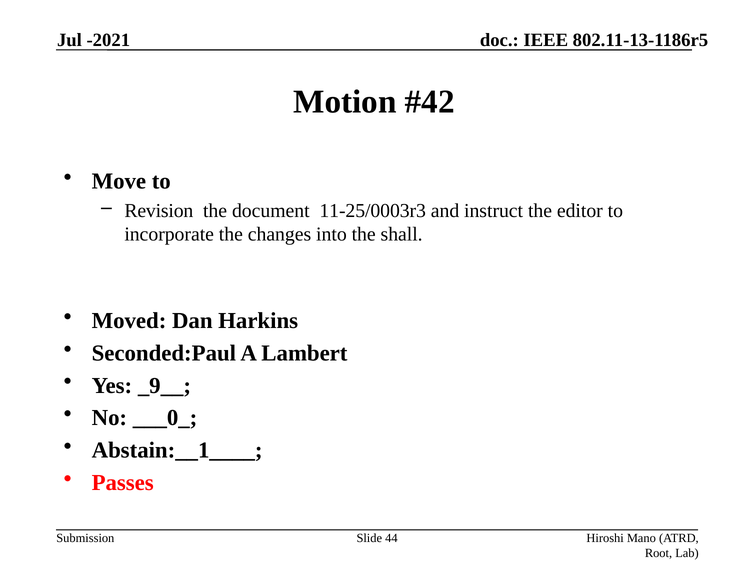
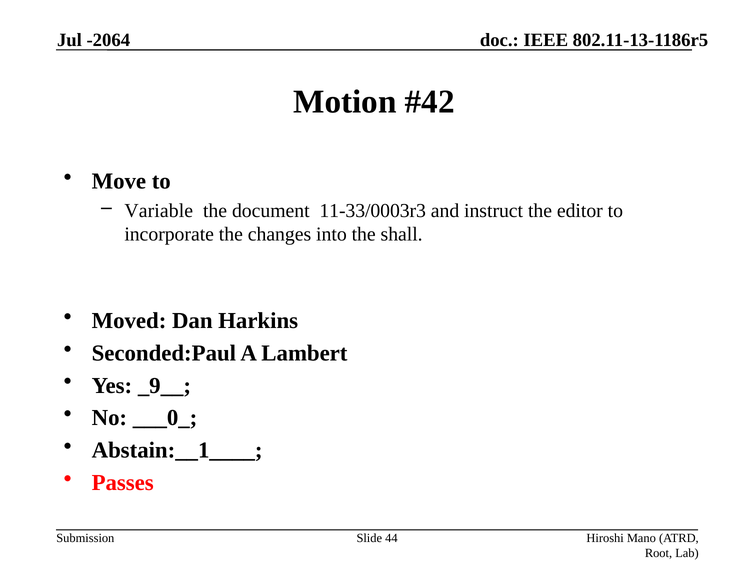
-2021: -2021 -> -2064
Revision: Revision -> Variable
11-25/0003r3: 11-25/0003r3 -> 11-33/0003r3
